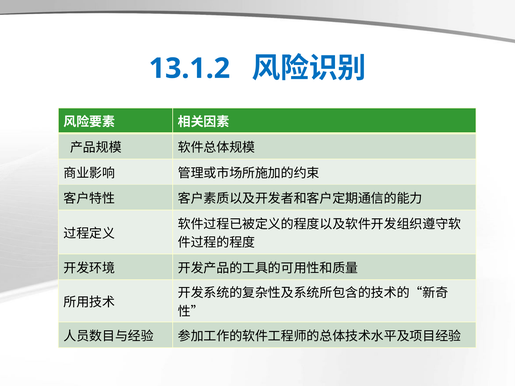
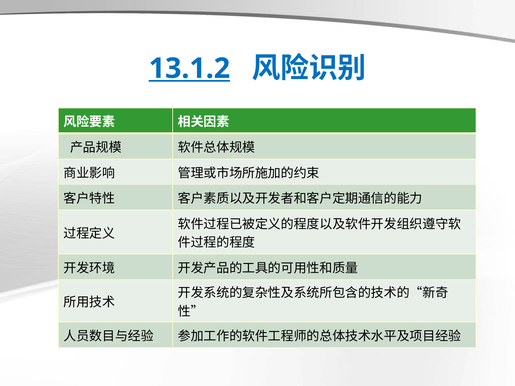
13.1.2 underline: none -> present
